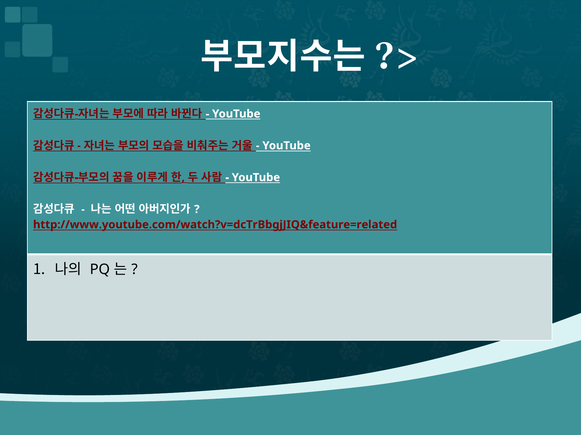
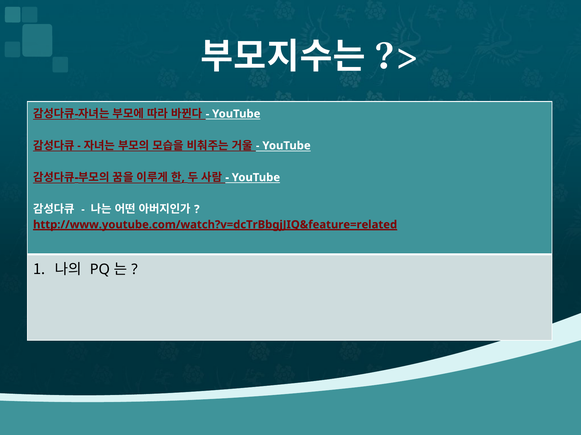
http://www.youtube.com/watch?v=dcTrBbgjJIQ&feature=related underline: none -> present
